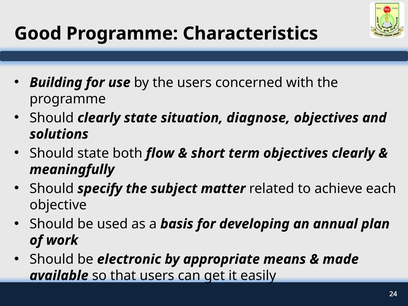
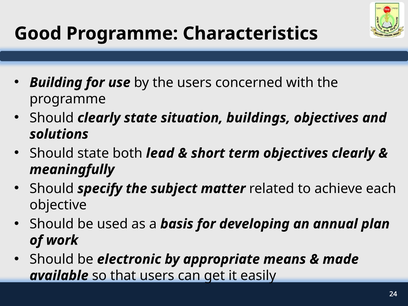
diagnose: diagnose -> buildings
flow: flow -> lead
